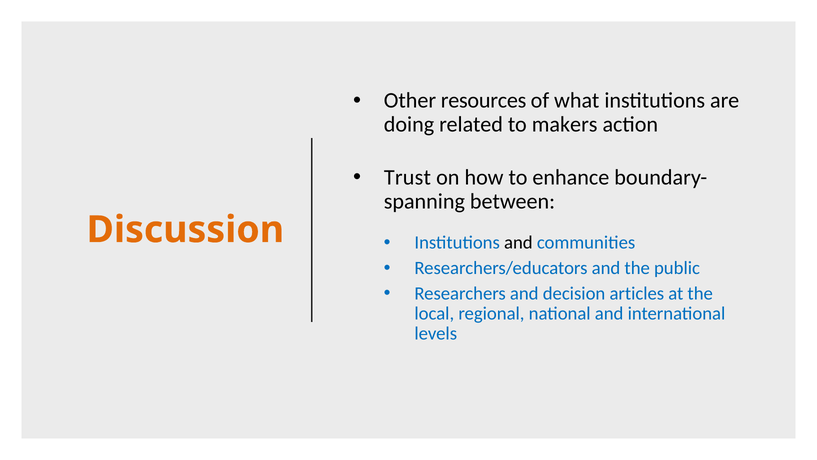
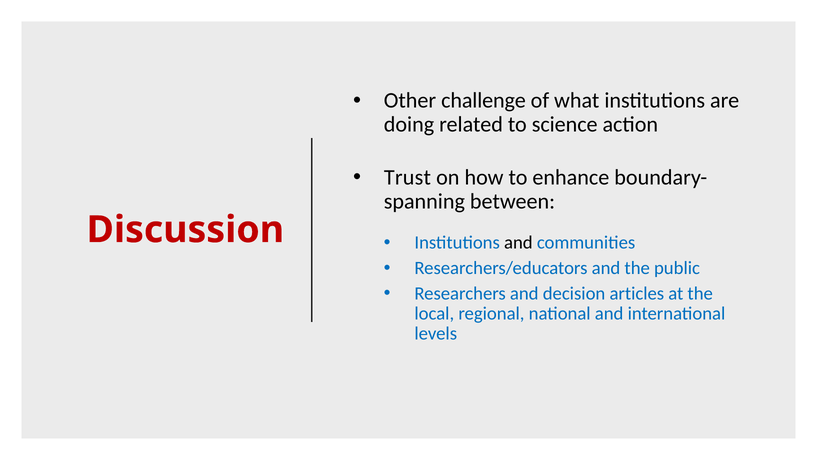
resources: resources -> challenge
makers: makers -> science
Discussion colour: orange -> red
